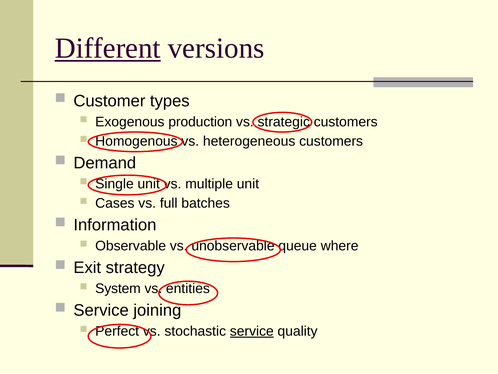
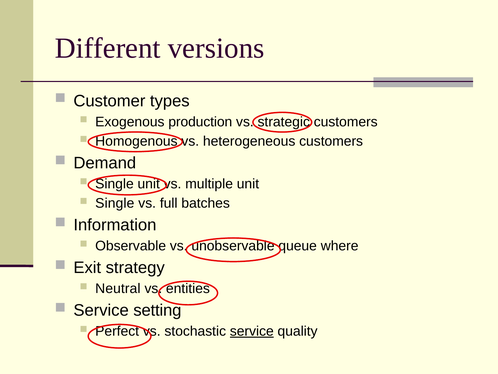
Different underline: present -> none
Cases at (115, 203): Cases -> Single
System: System -> Neutral
joining: joining -> setting
